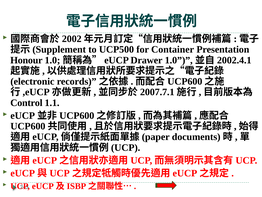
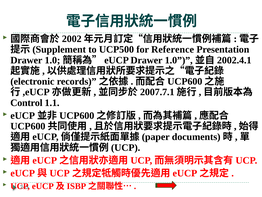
Container: Container -> Reference
Honour at (26, 60): Honour -> Drawer
